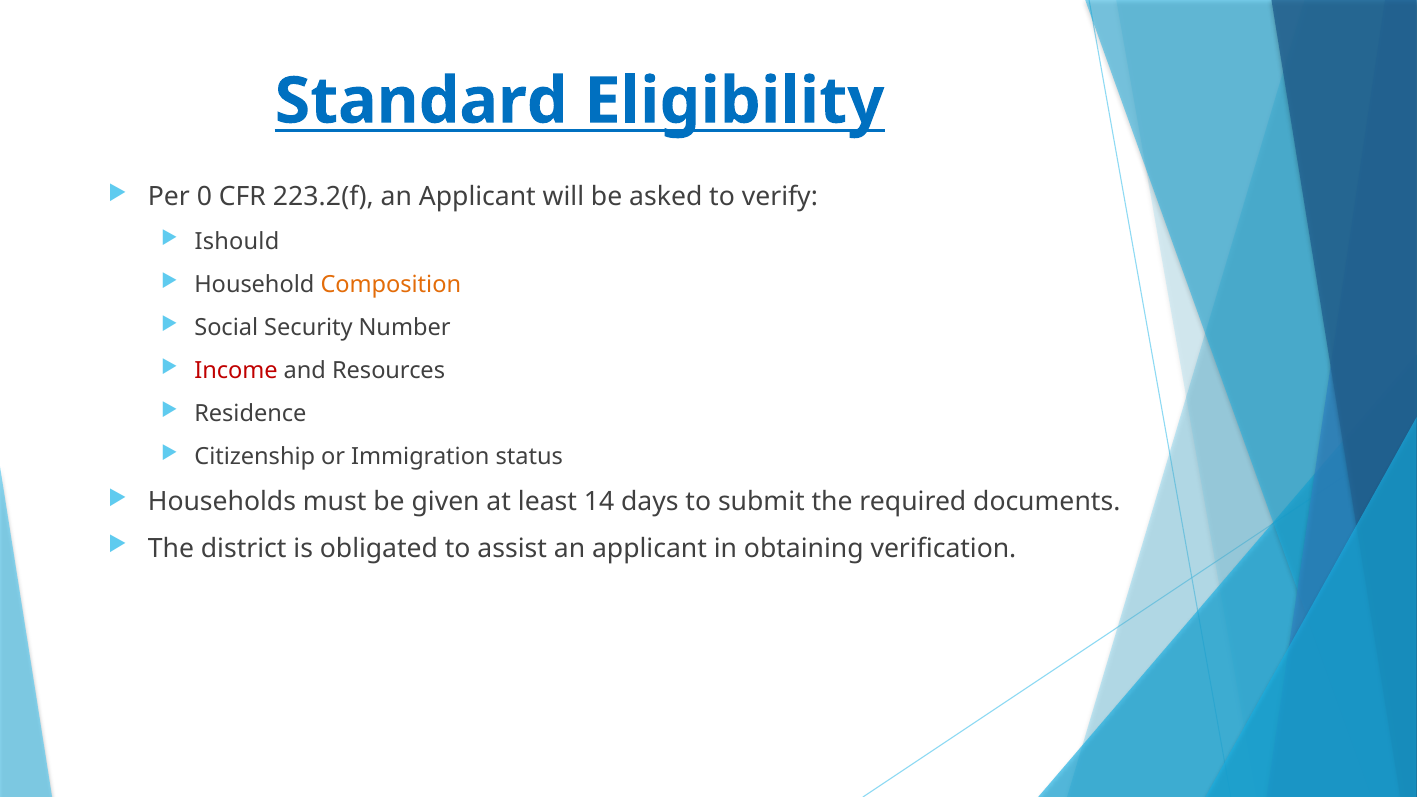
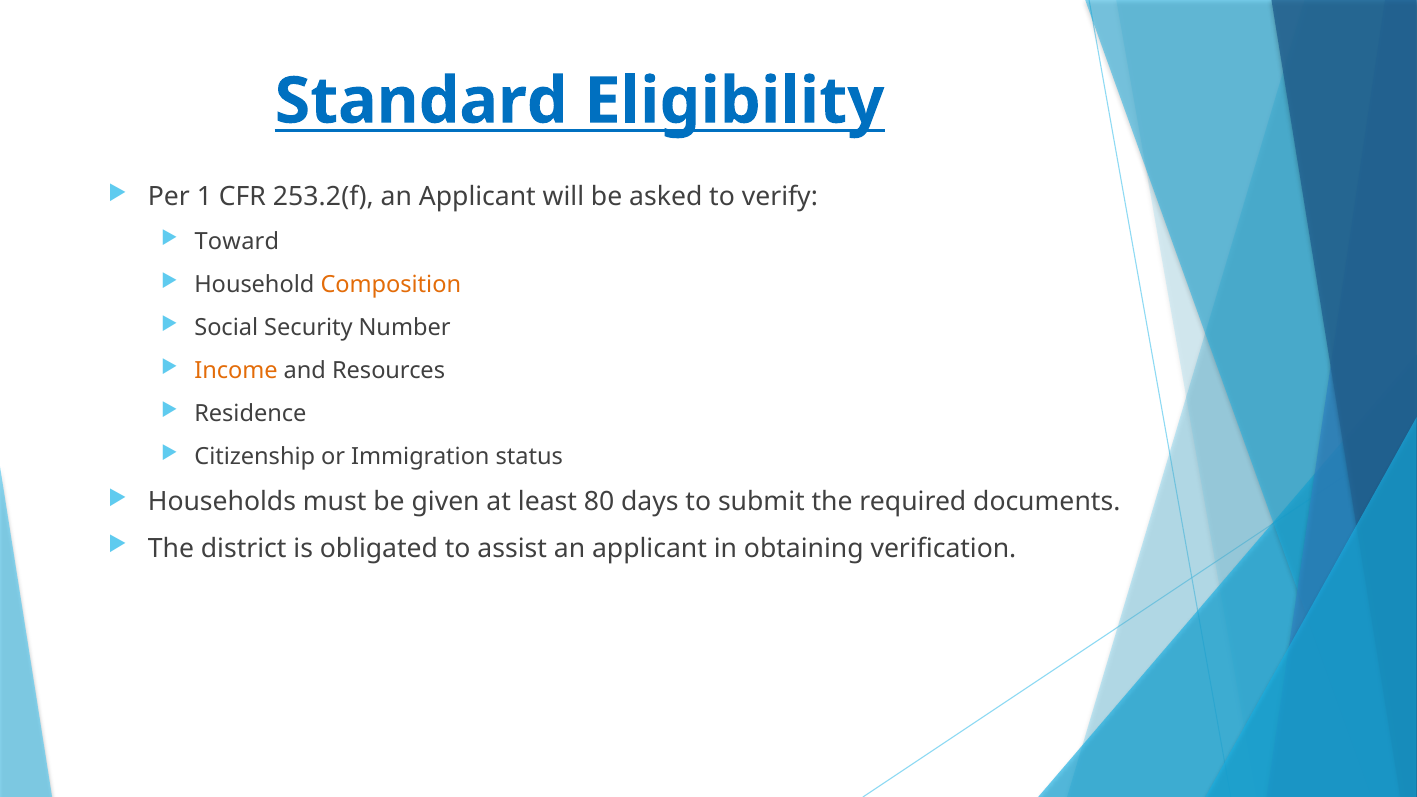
0: 0 -> 1
223.2(f: 223.2(f -> 253.2(f
Ishould: Ishould -> Toward
Income colour: red -> orange
14: 14 -> 80
